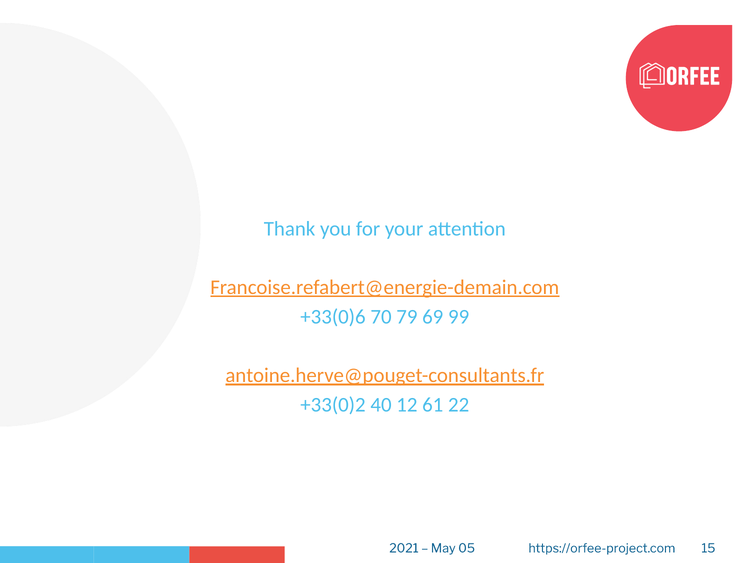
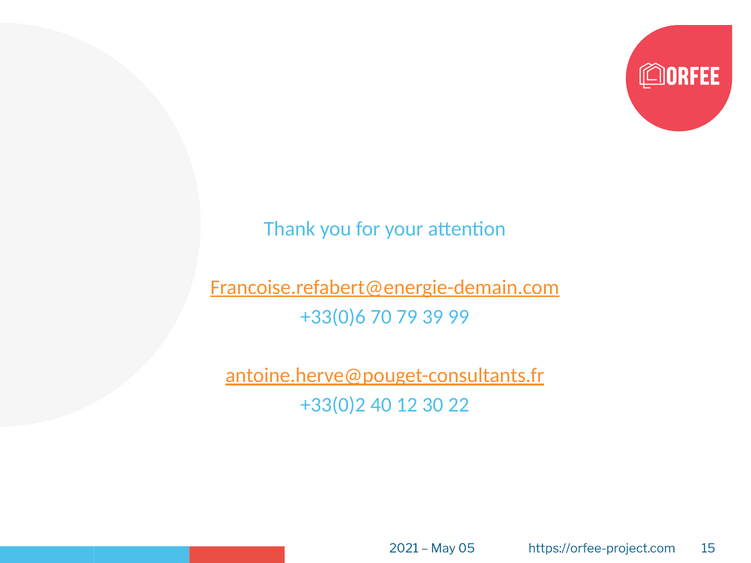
69: 69 -> 39
61: 61 -> 30
